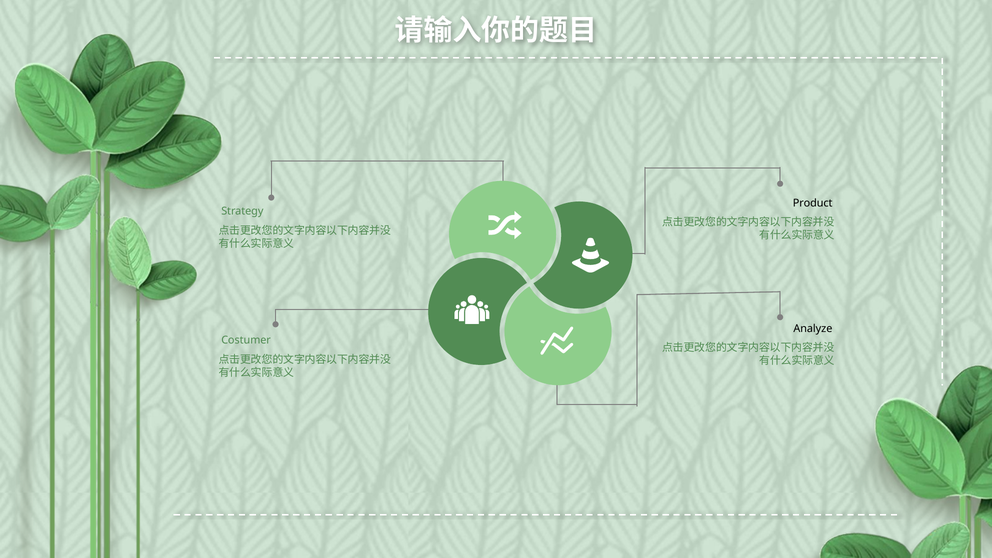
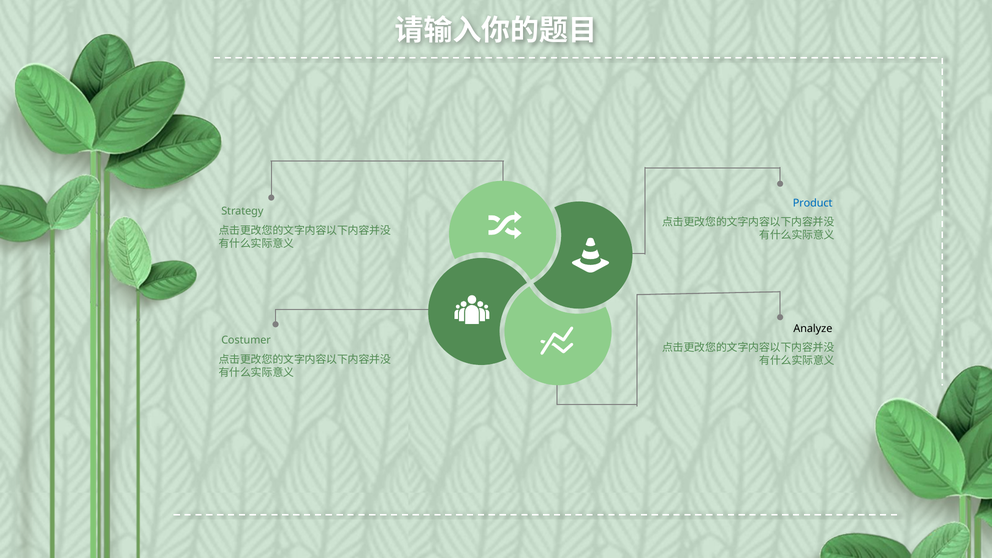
Product colour: black -> blue
